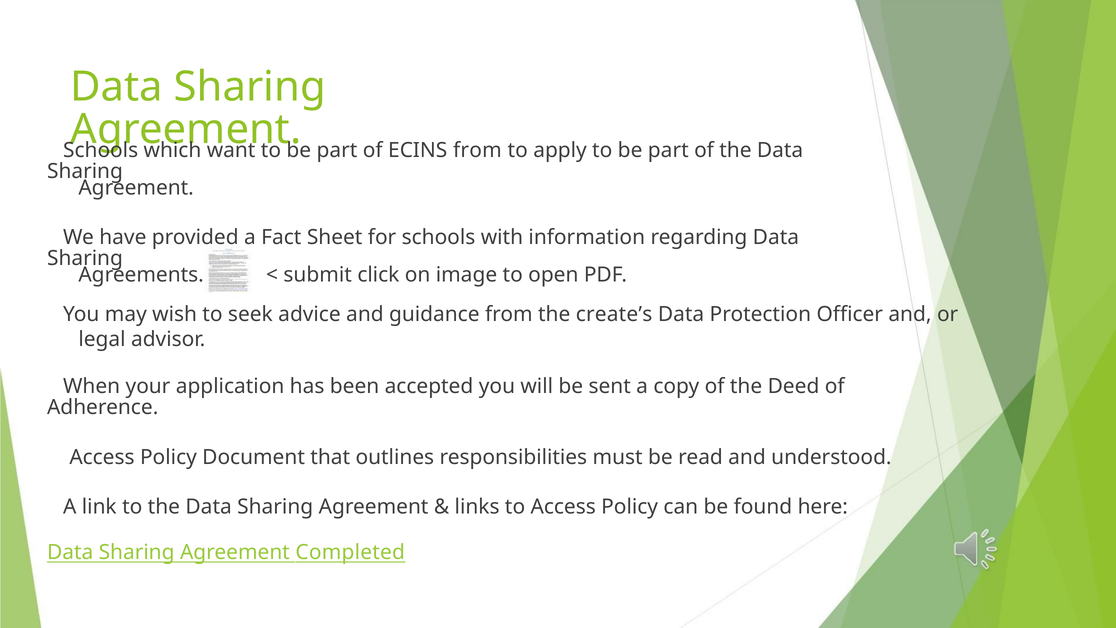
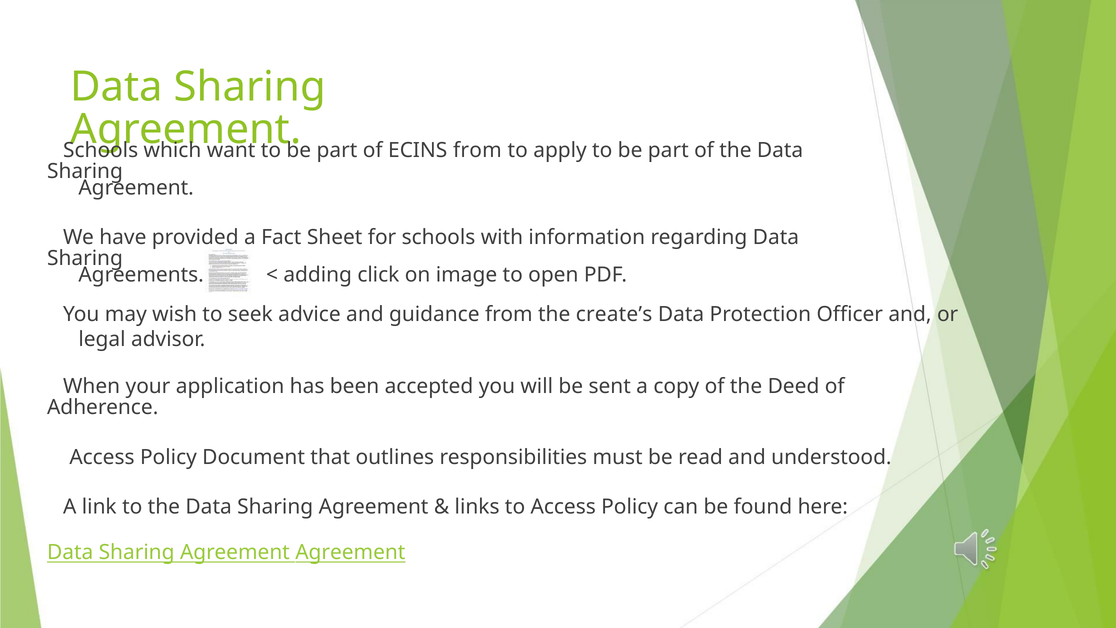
submit: submit -> adding
Agreement Completed: Completed -> Agreement
